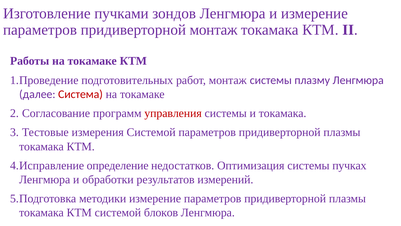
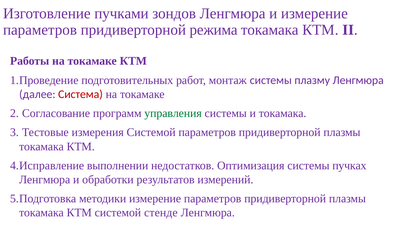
придиверторной монтаж: монтаж -> режима
управления colour: red -> green
определение: определение -> выполнении
блоков: блоков -> стенде
